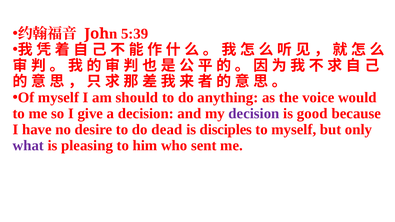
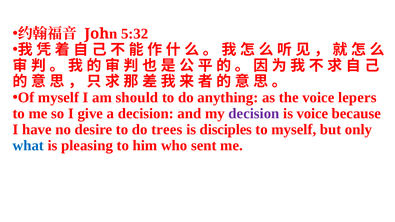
5:39: 5:39 -> 5:32
would: would -> lepers
is good: good -> voice
dead: dead -> trees
what colour: purple -> blue
